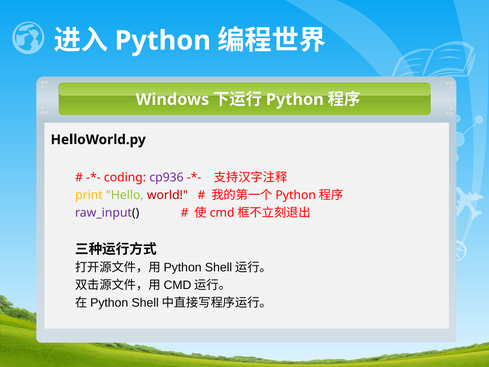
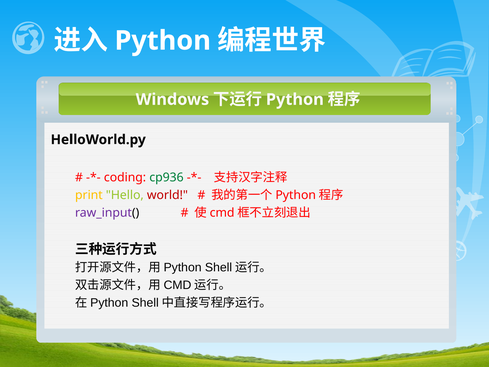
cp936 colour: purple -> green
